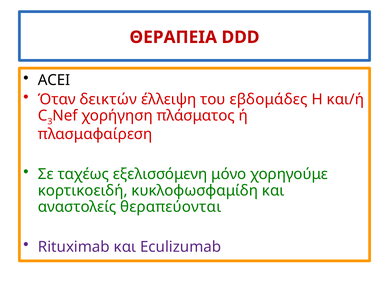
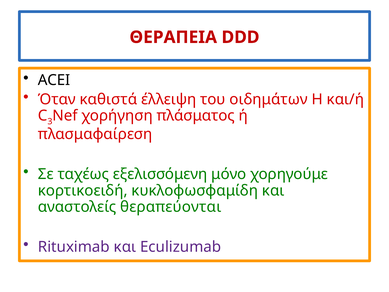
δεικτών: δεικτών -> καθιστά
εβδομάδες: εβδομάδες -> οιδημάτων
